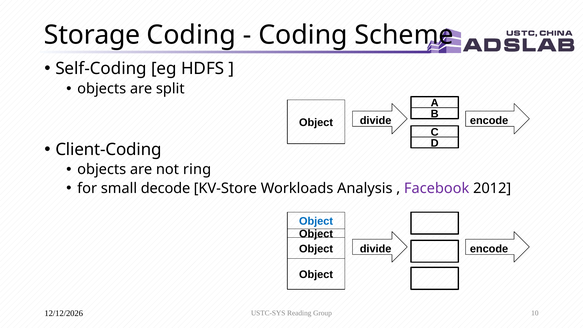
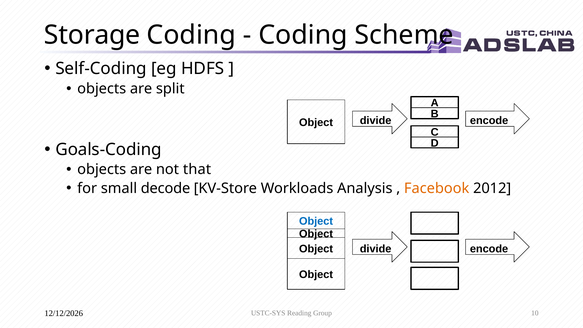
Client-Coding: Client-Coding -> Goals-Coding
ring: ring -> that
Facebook colour: purple -> orange
